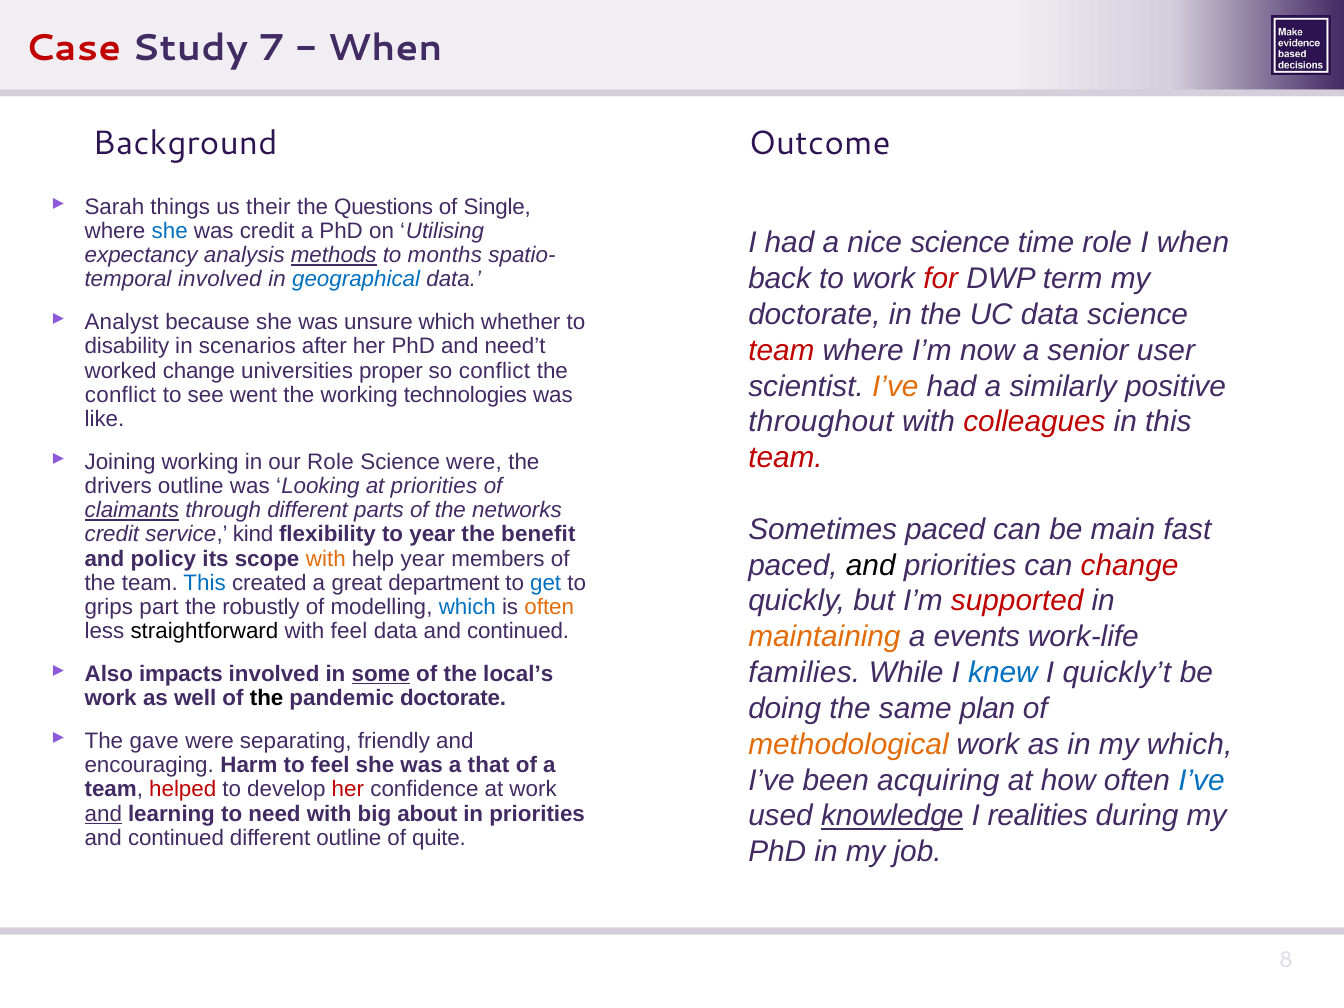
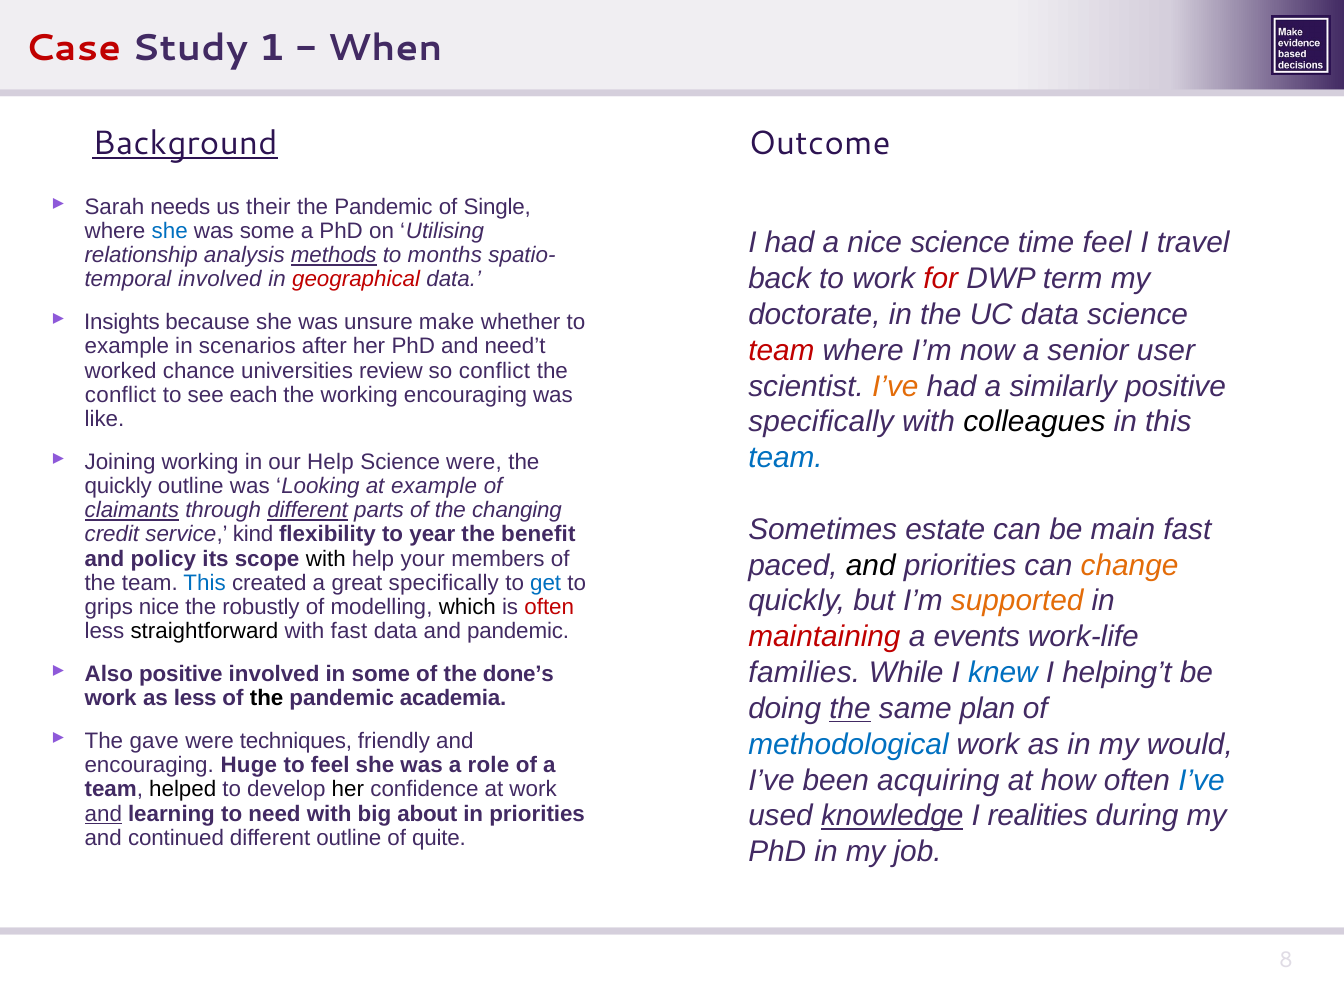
7: 7 -> 1
Background underline: none -> present
things: things -> needs
Questions at (384, 207): Questions -> Pandemic
was credit: credit -> some
time role: role -> feel
I when: when -> travel
expectancy: expectancy -> relationship
geographical colour: blue -> red
Analyst: Analyst -> Insights
unsure which: which -> make
disability at (127, 347): disability -> example
worked change: change -> chance
proper: proper -> review
went: went -> each
working technologies: technologies -> encouraging
throughout at (821, 422): throughout -> specifically
colleagues colour: red -> black
team at (786, 458) colour: red -> blue
our Role: Role -> Help
drivers at (118, 486): drivers -> quickly
at priorities: priorities -> example
different at (308, 510) underline: none -> present
networks: networks -> changing
Sometimes paced: paced -> estate
with at (326, 559) colour: orange -> black
help year: year -> your
change at (1130, 565) colour: red -> orange
great department: department -> specifically
supported colour: red -> orange
grips part: part -> nice
which at (467, 607) colour: blue -> black
often at (549, 607) colour: orange -> red
with feel: feel -> fast
data and continued: continued -> pandemic
maintaining colour: orange -> red
quickly’t: quickly’t -> helping’t
Also impacts: impacts -> positive
some at (381, 674) underline: present -> none
local’s: local’s -> done’s
as well: well -> less
pandemic doctorate: doctorate -> academia
the at (850, 709) underline: none -> present
separating: separating -> techniques
methodological colour: orange -> blue
my which: which -> would
Harm: Harm -> Huge
that: that -> role
helped colour: red -> black
her at (348, 789) colour: red -> black
